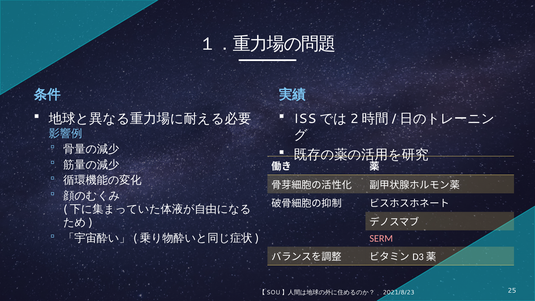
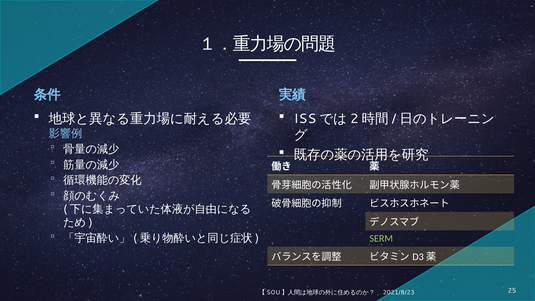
SERM colour: pink -> light green
